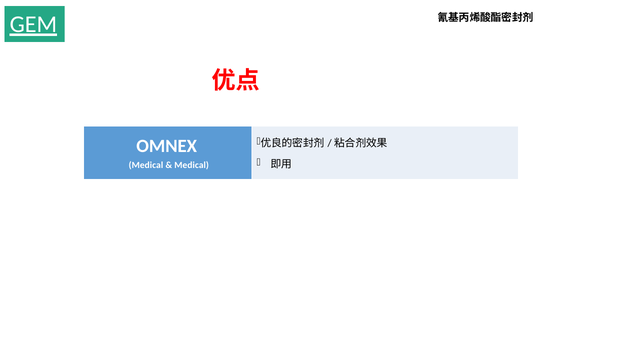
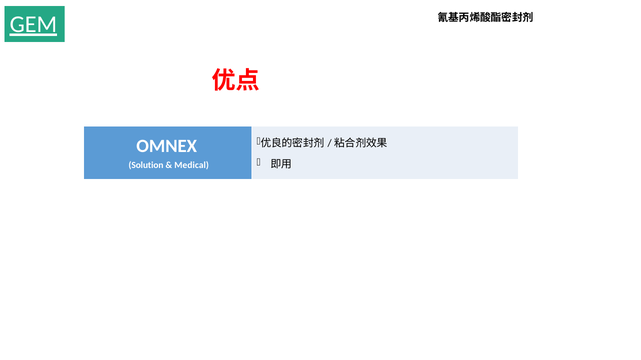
Medical at (146, 165): Medical -> Solution
